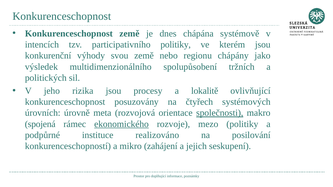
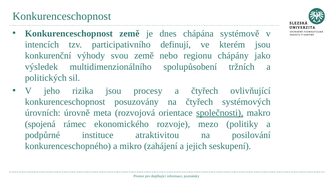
participativního politiky: politiky -> definují
a lokalitě: lokalitě -> čtyřech
ekonomického underline: present -> none
realizováno: realizováno -> atraktivitou
konkurenceschopností: konkurenceschopností -> konkurenceschopného
